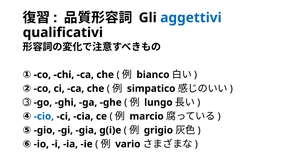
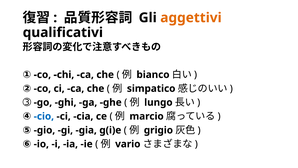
aggettivi colour: blue -> orange
